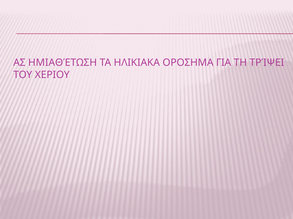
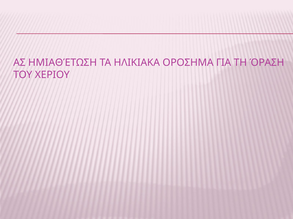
ΤΡΊΨΕΙ: ΤΡΊΨΕΙ -> ΌΡΑΣΗ
